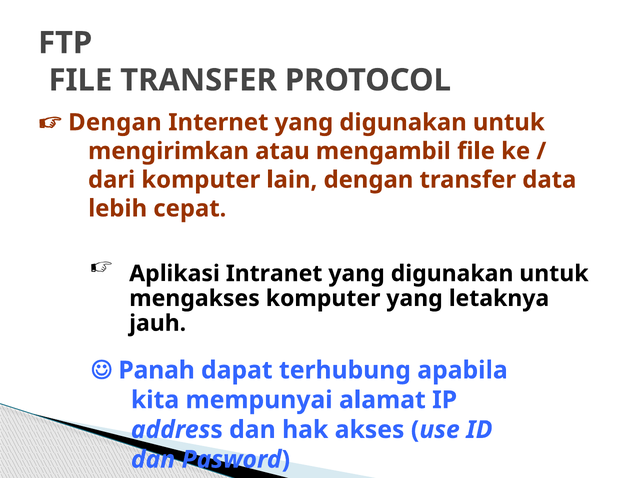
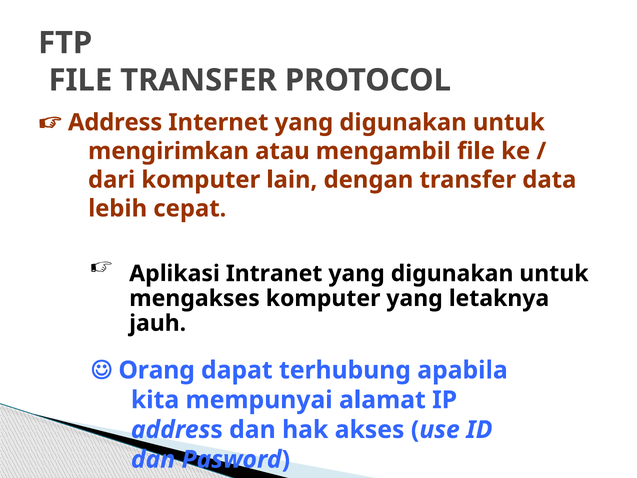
Dengan at (115, 122): Dengan -> Address
Panah: Panah -> Orang
